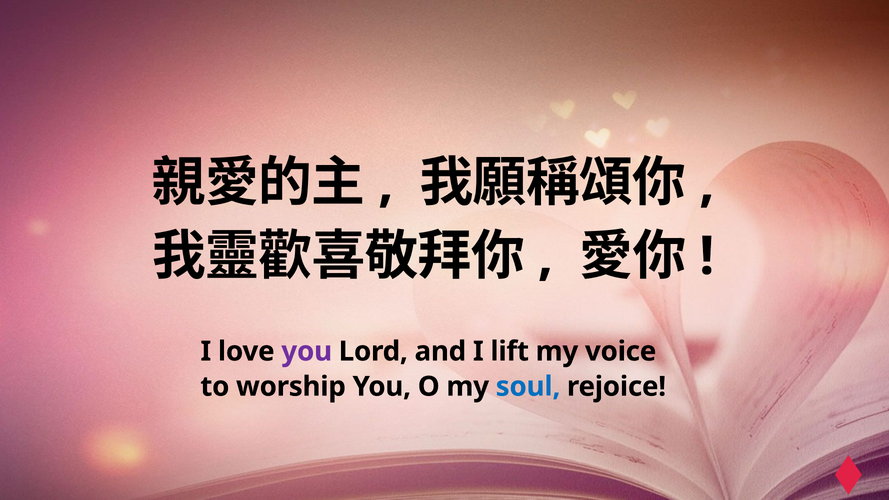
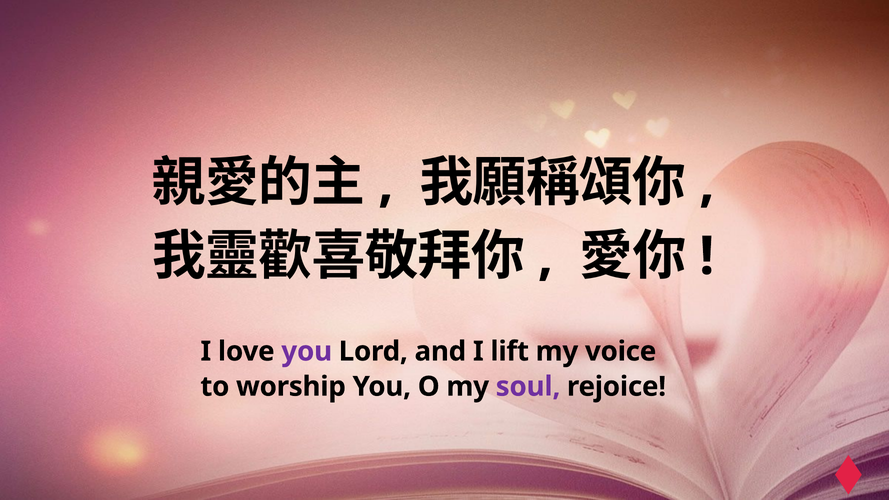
soul colour: blue -> purple
